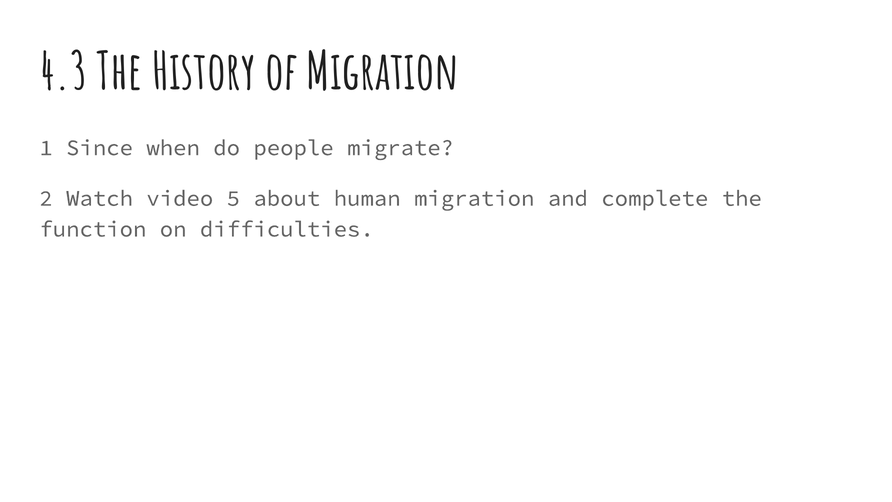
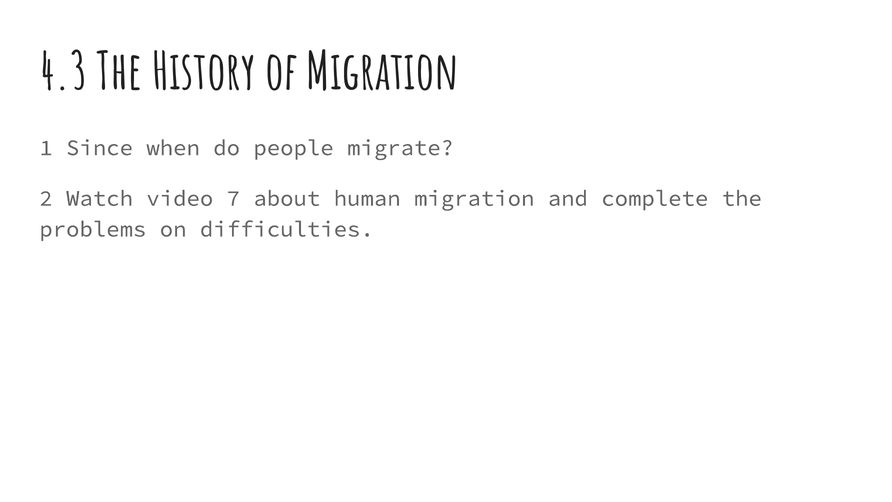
5: 5 -> 7
function: function -> problems
